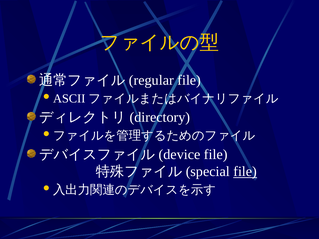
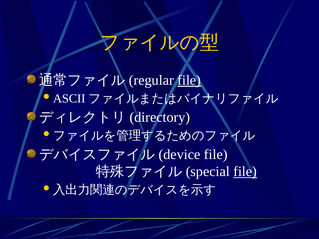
file at (189, 80) underline: none -> present
